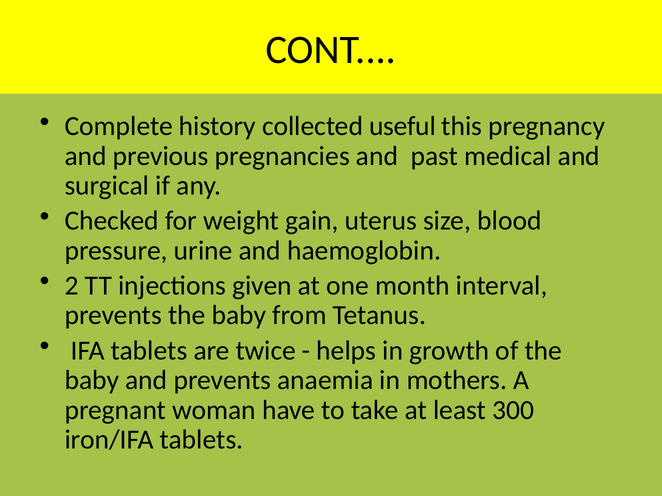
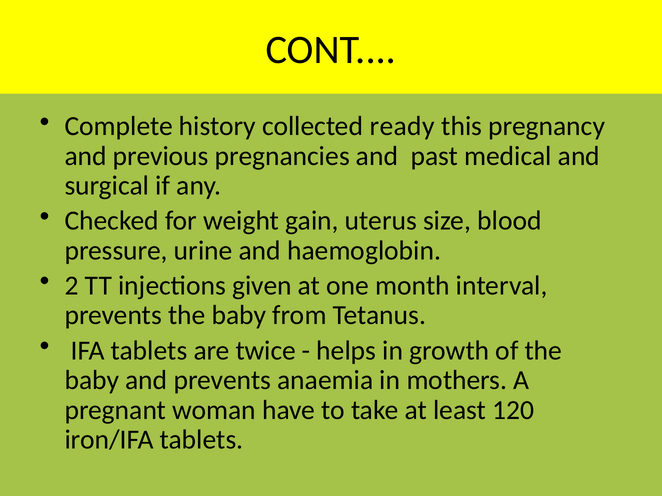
useful: useful -> ready
300: 300 -> 120
